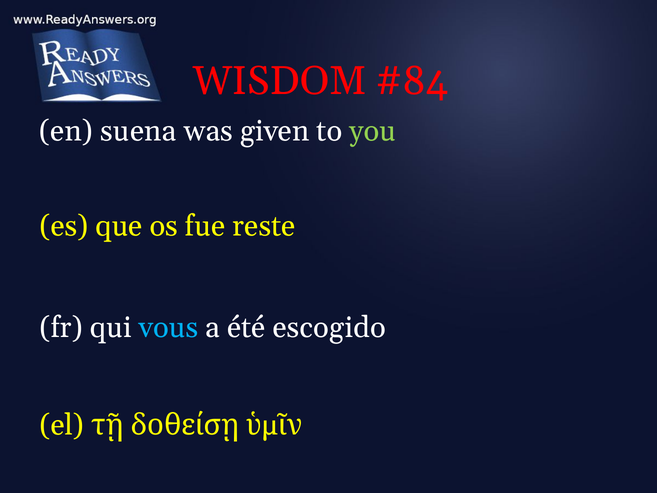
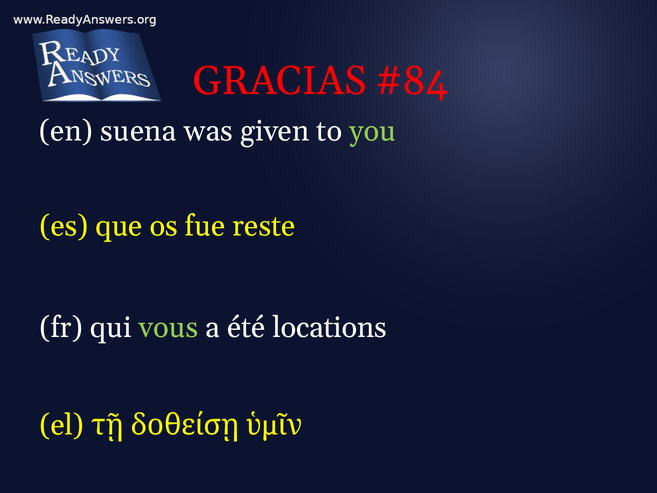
WISDOM: WISDOM -> GRACIAS
vous colour: light blue -> light green
escogido: escogido -> locations
